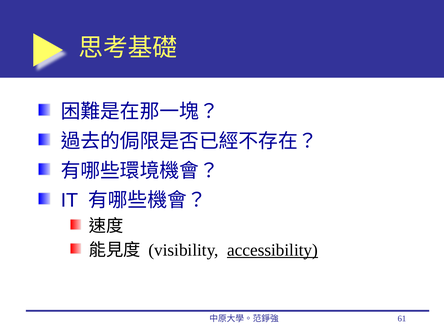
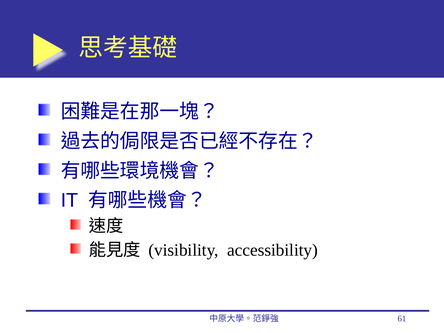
accessibility underline: present -> none
